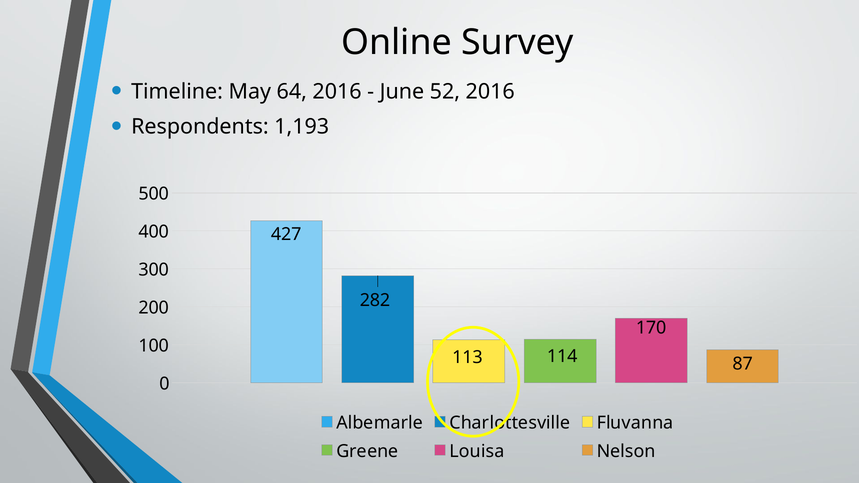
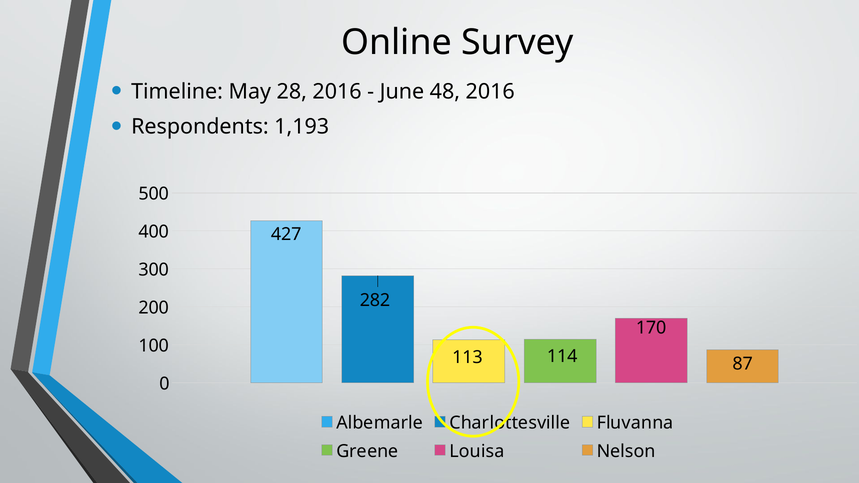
64: 64 -> 28
52: 52 -> 48
